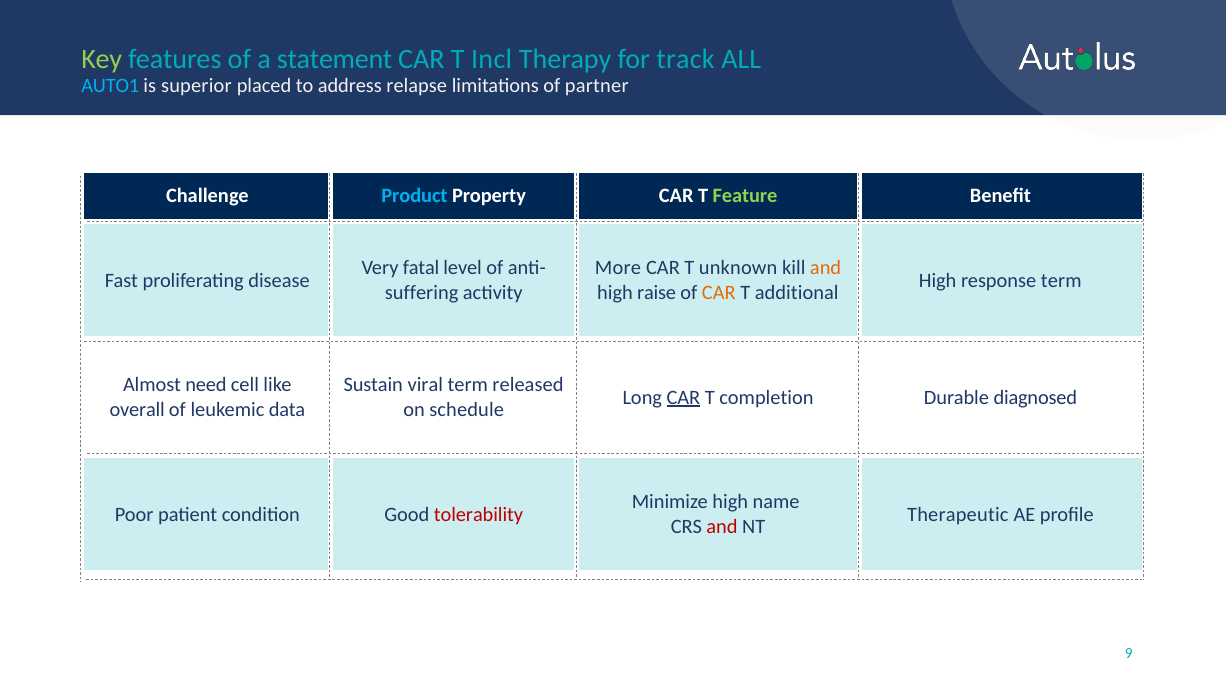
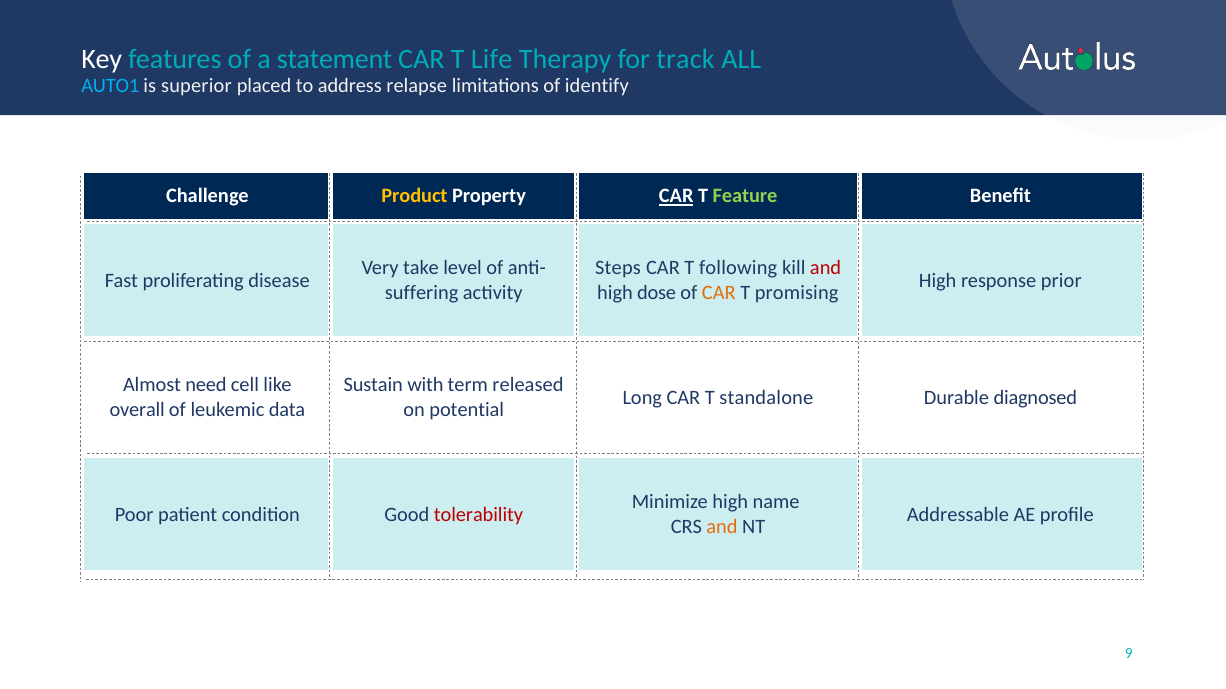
Key colour: light green -> white
Incl: Incl -> Life
partner: partner -> identify
Product colour: light blue -> yellow
CAR at (676, 196) underline: none -> present
fatal: fatal -> take
More: More -> Steps
unknown: unknown -> following
and at (826, 268) colour: orange -> red
response term: term -> prior
raise: raise -> dose
additional: additional -> promising
viral: viral -> with
CAR at (683, 398) underline: present -> none
completion: completion -> standalone
schedule: schedule -> potential
Therapeutic: Therapeutic -> Addressable
and at (722, 527) colour: red -> orange
